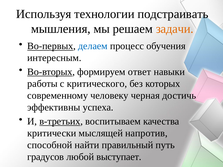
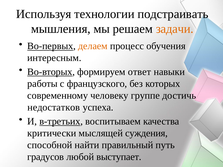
делаем colour: blue -> orange
критического: критического -> французского
черная: черная -> группе
эффективны: эффективны -> недостатков
напротив: напротив -> суждения
